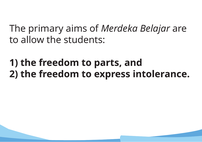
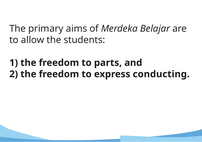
intolerance: intolerance -> conducting
